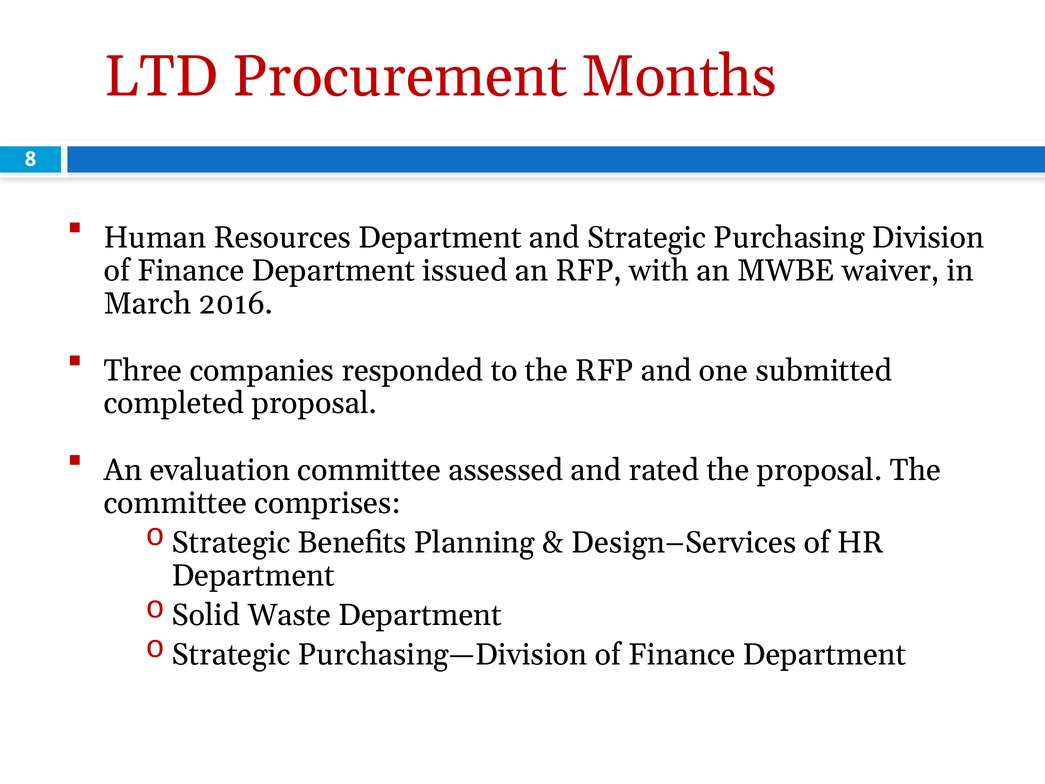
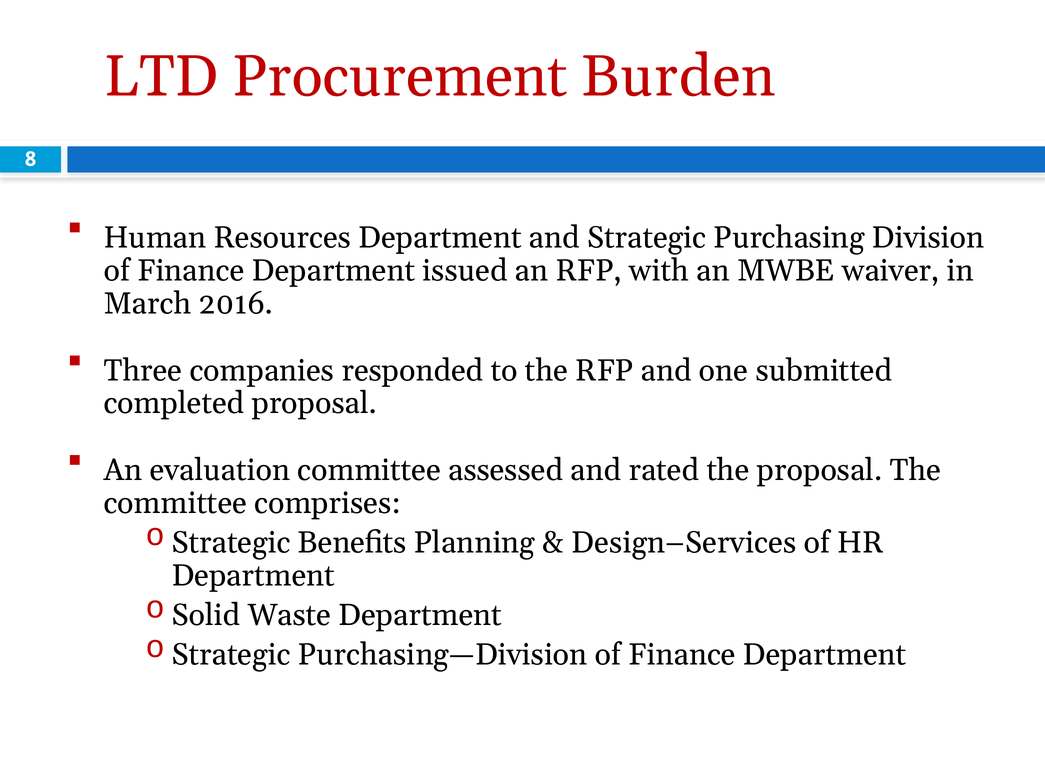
Months: Months -> Burden
